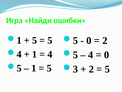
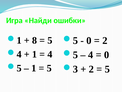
5 at (34, 40): 5 -> 8
